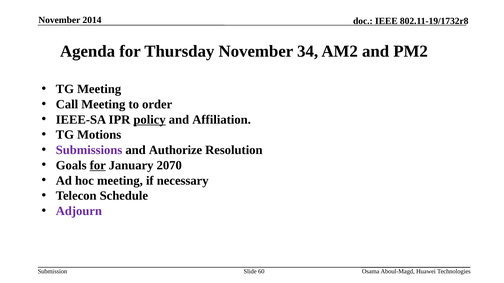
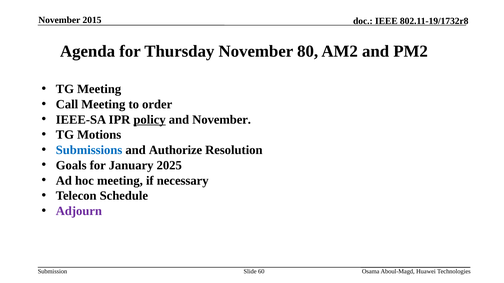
2014: 2014 -> 2015
34: 34 -> 80
and Affiliation: Affiliation -> November
Submissions colour: purple -> blue
for at (98, 166) underline: present -> none
2070: 2070 -> 2025
